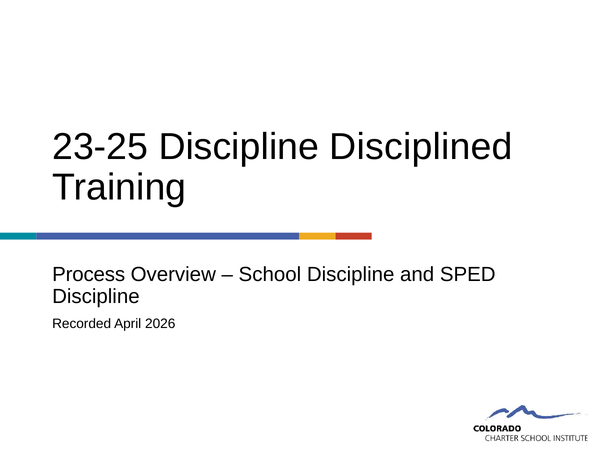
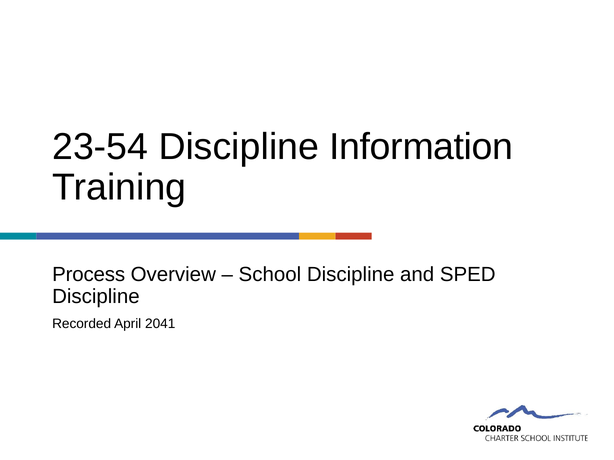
23-25: 23-25 -> 23-54
Disciplined: Disciplined -> Information
2026: 2026 -> 2041
